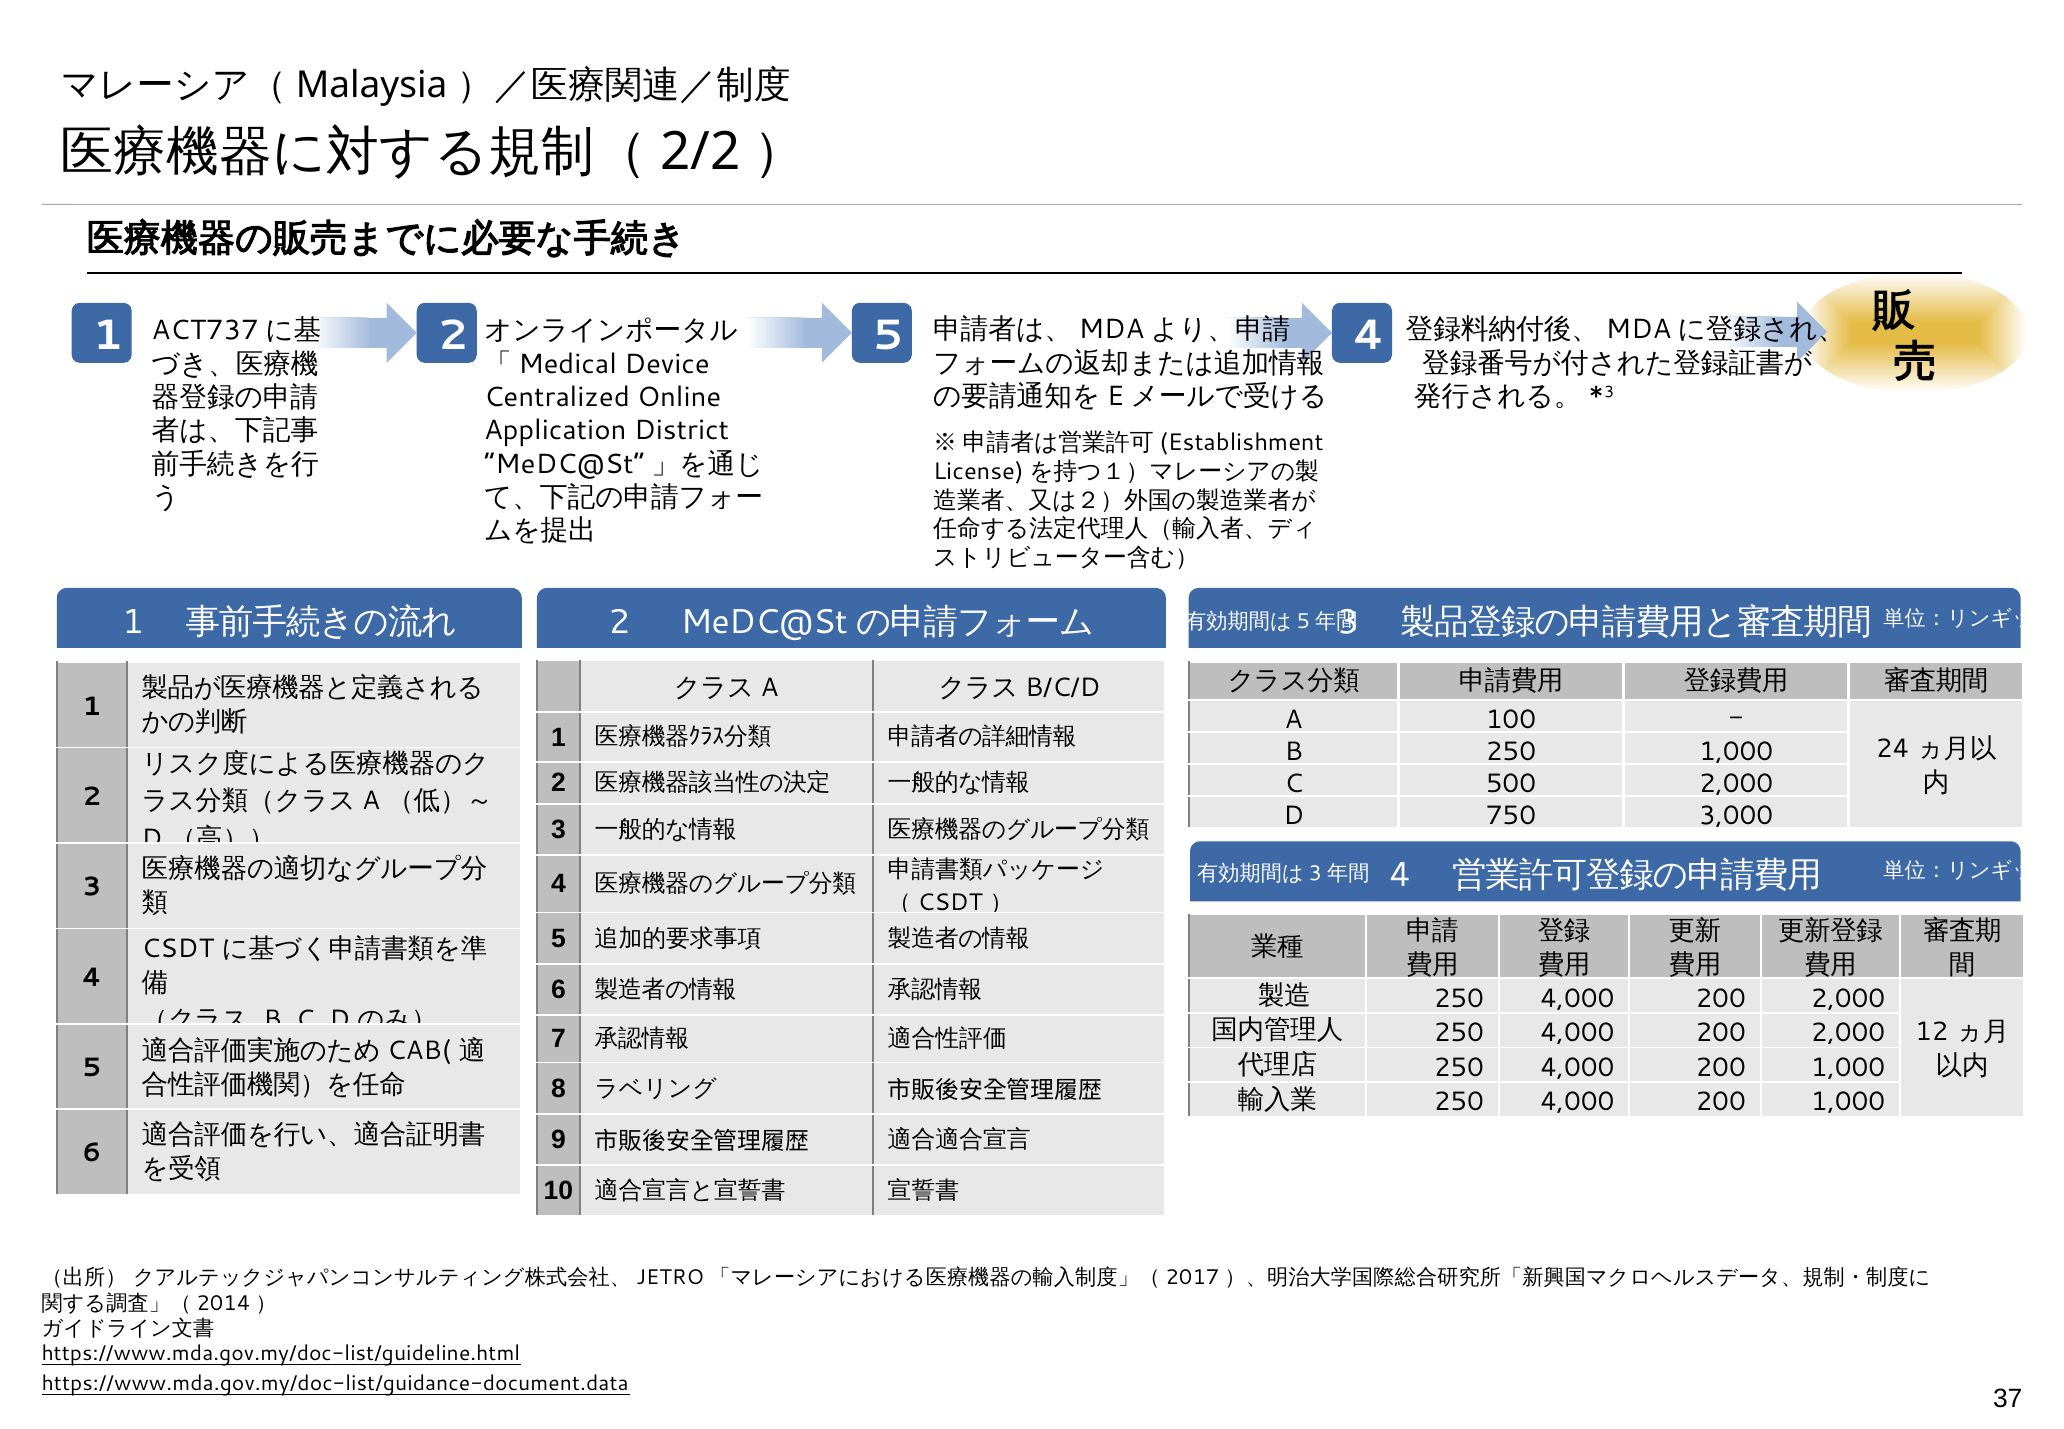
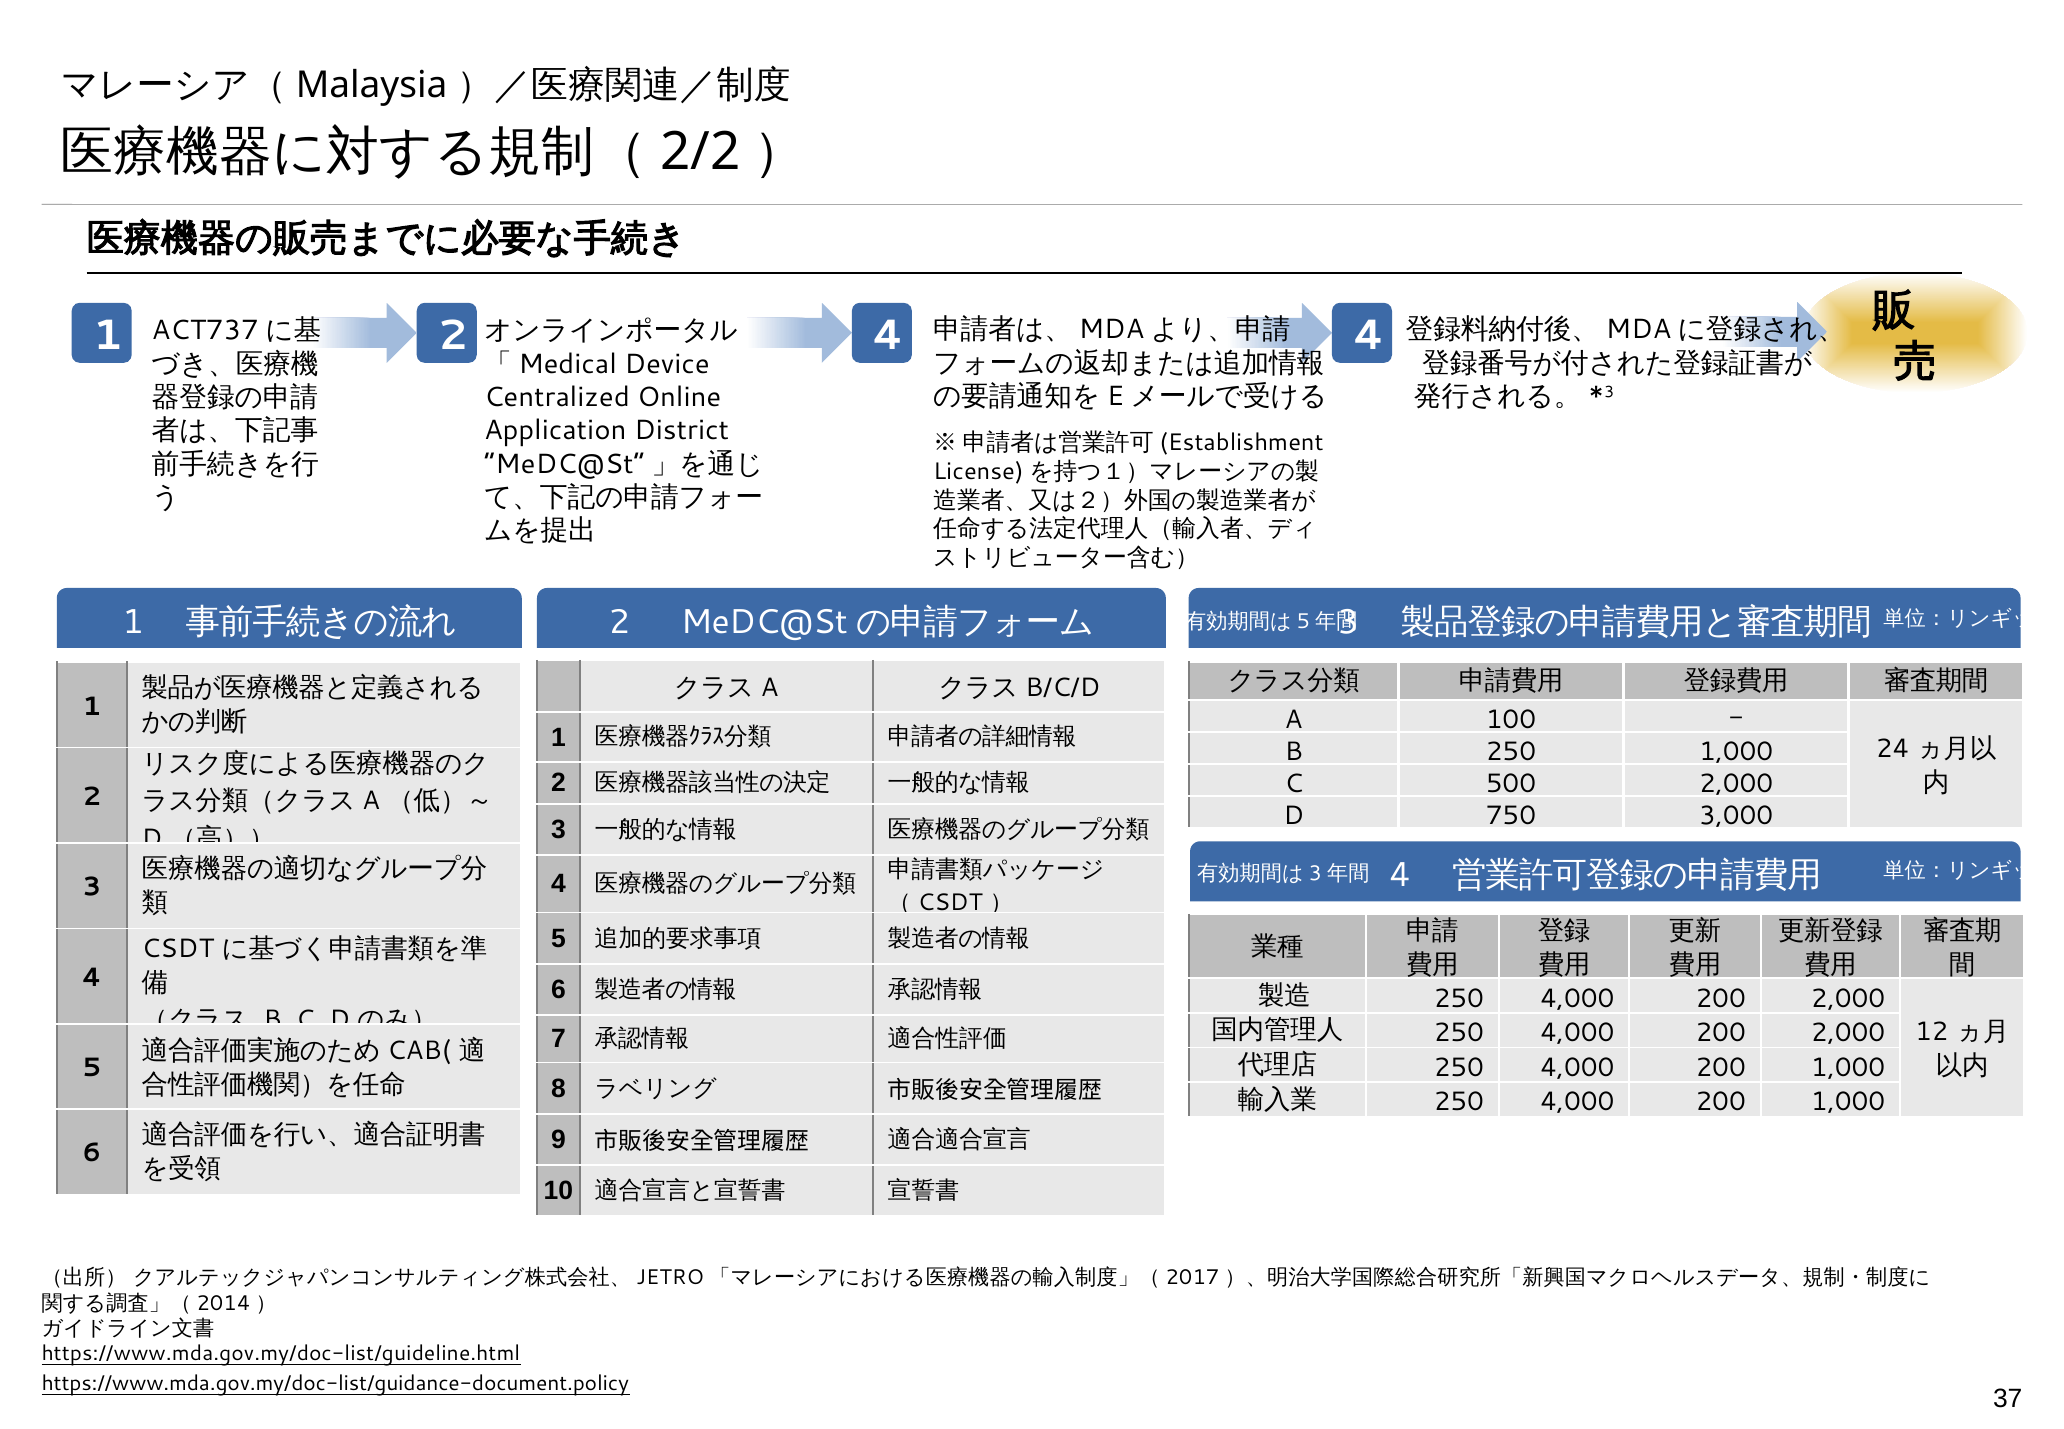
2 5: 5 -> 4
https://www.mda.gov.my/doc-list/guidance-document.data: https://www.mda.gov.my/doc-list/guidance-document.data -> https://www.mda.gov.my/doc-list/guidance-document.policy
